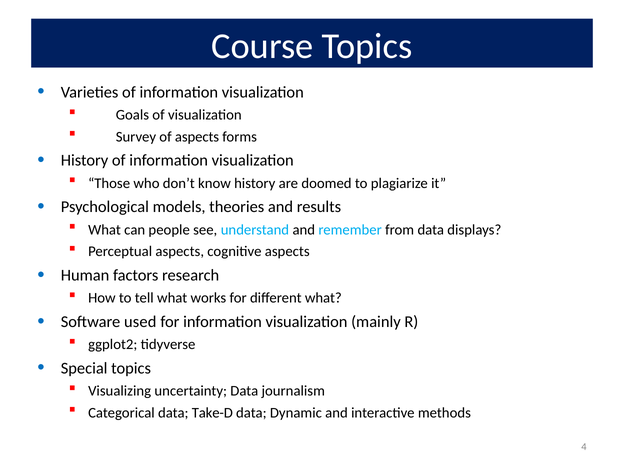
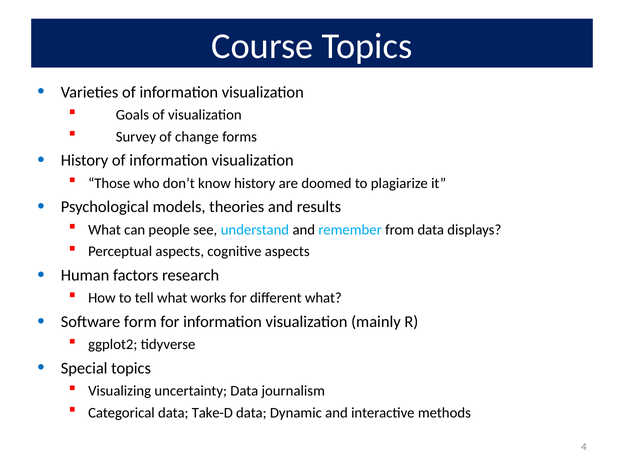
of aspects: aspects -> change
used: used -> form
